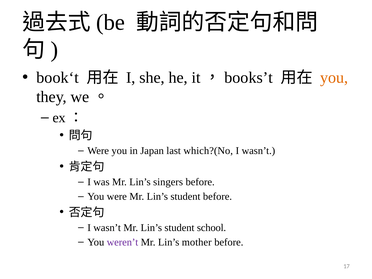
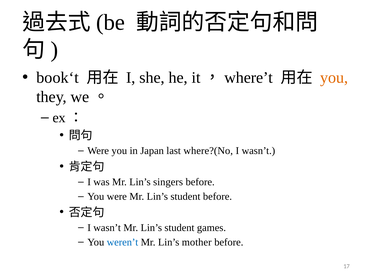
books’t: books’t -> where’t
which?(No: which?(No -> where?(No
school: school -> games
weren’t colour: purple -> blue
